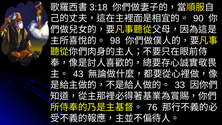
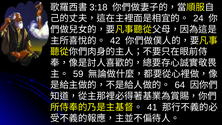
90: 90 -> 24
98: 98 -> 42
43: 43 -> 59
33: 33 -> 64
76: 76 -> 41
